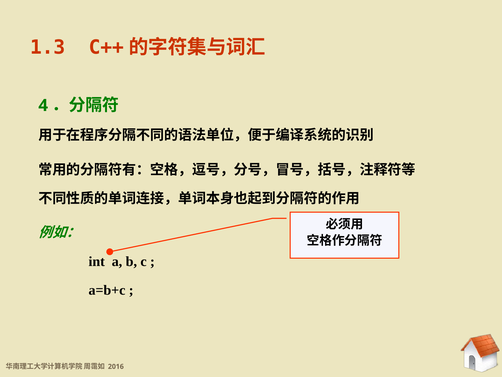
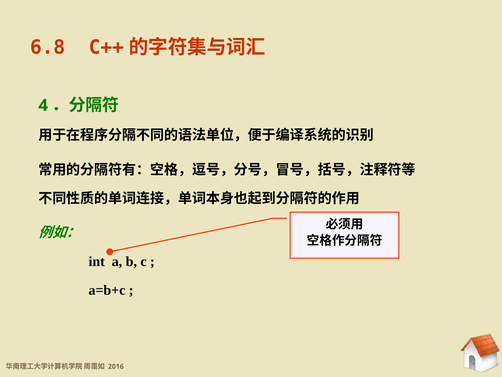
1.3: 1.3 -> 6.8
